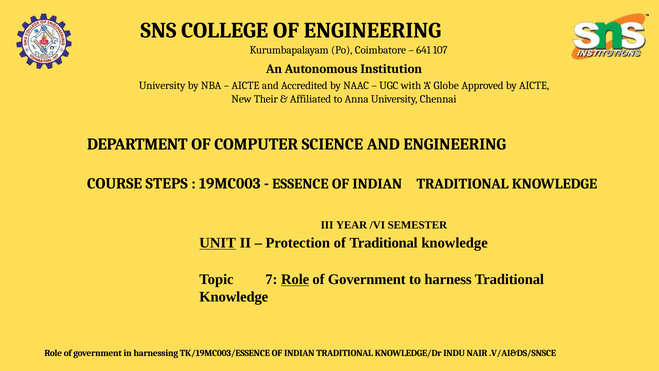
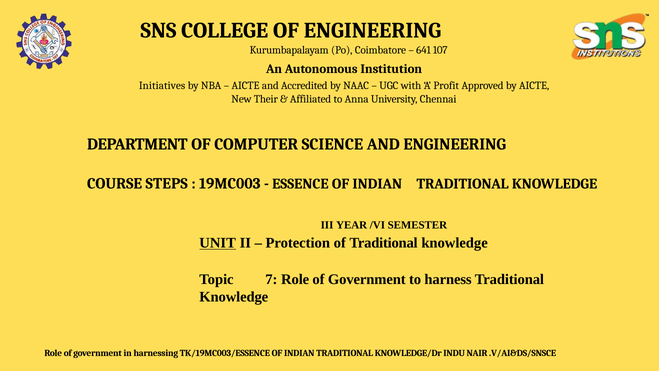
University at (162, 86): University -> Initiatives
Globe: Globe -> Profit
Role at (295, 279) underline: present -> none
